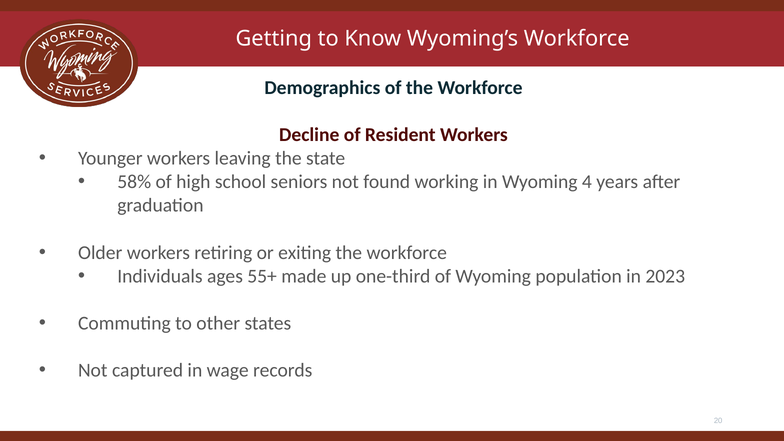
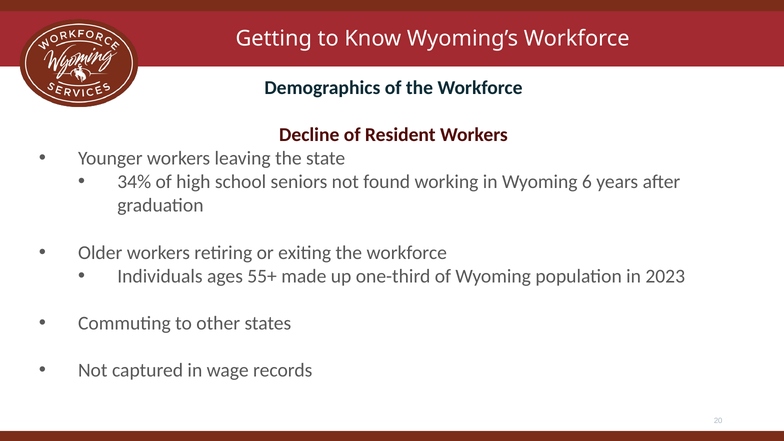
58%: 58% -> 34%
4: 4 -> 6
